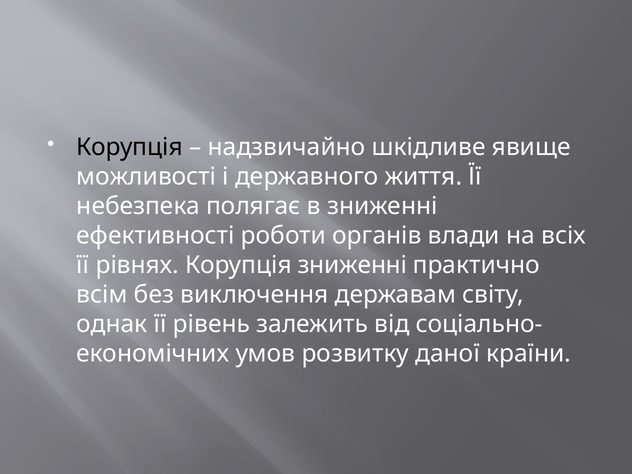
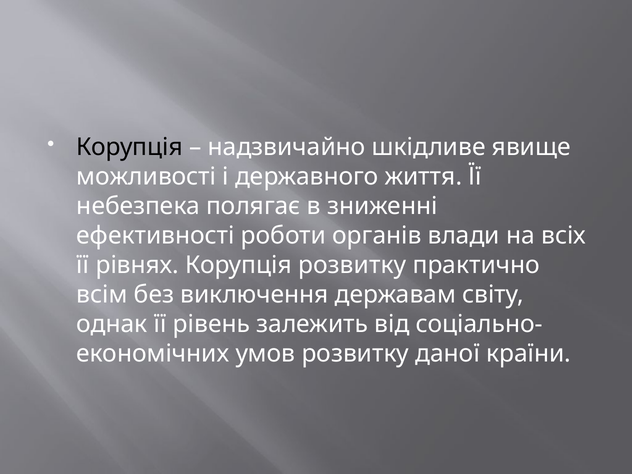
Корупція зниженні: зниженні -> розвитку
